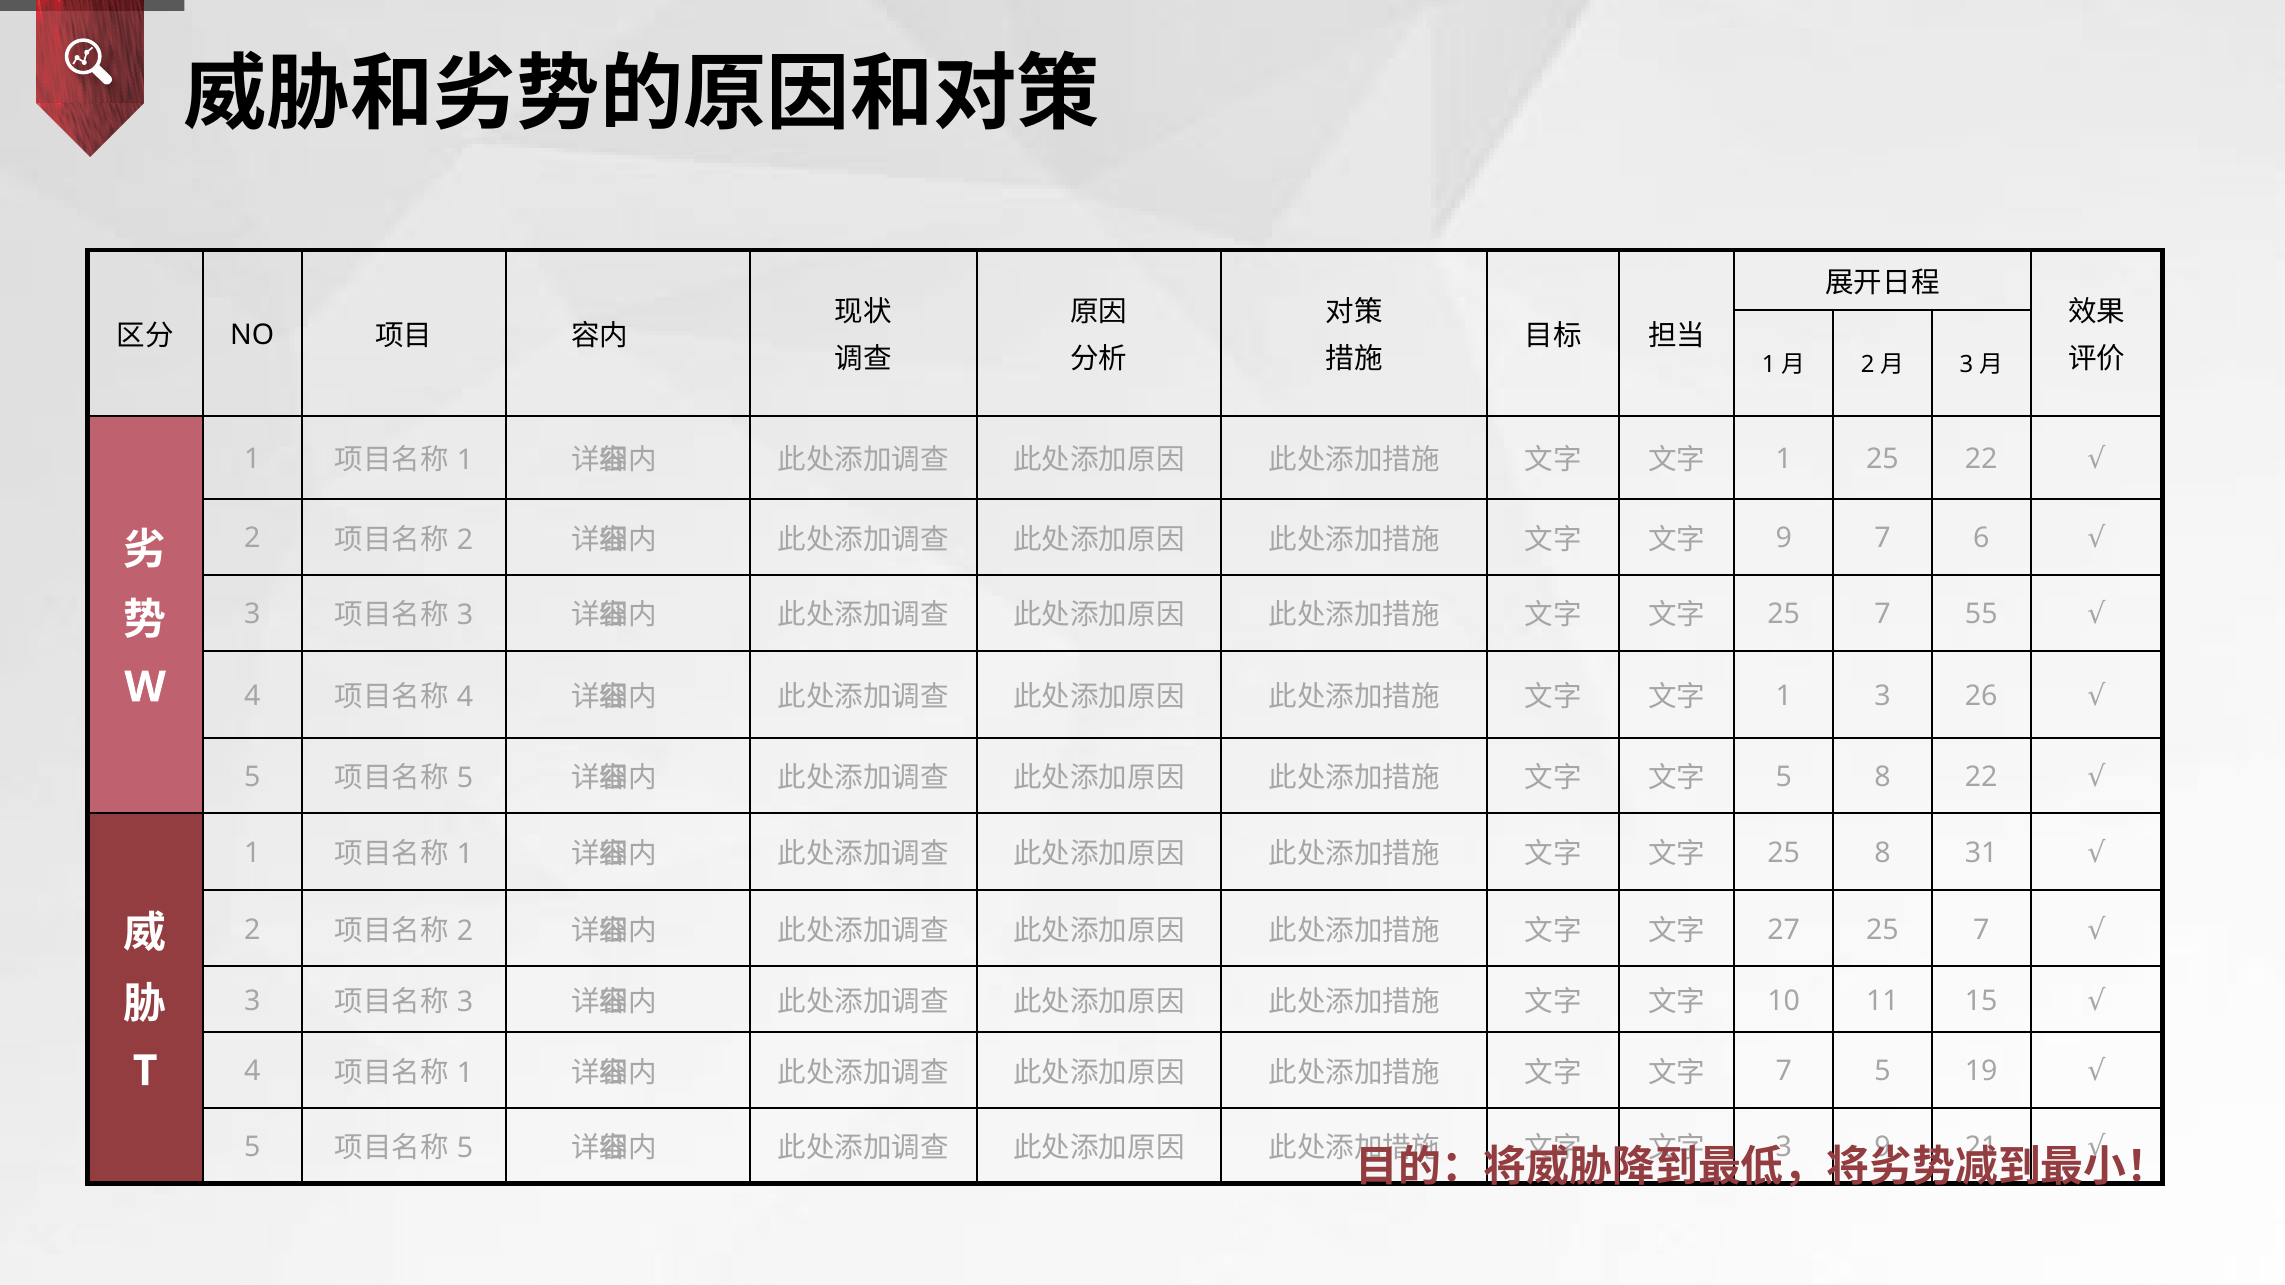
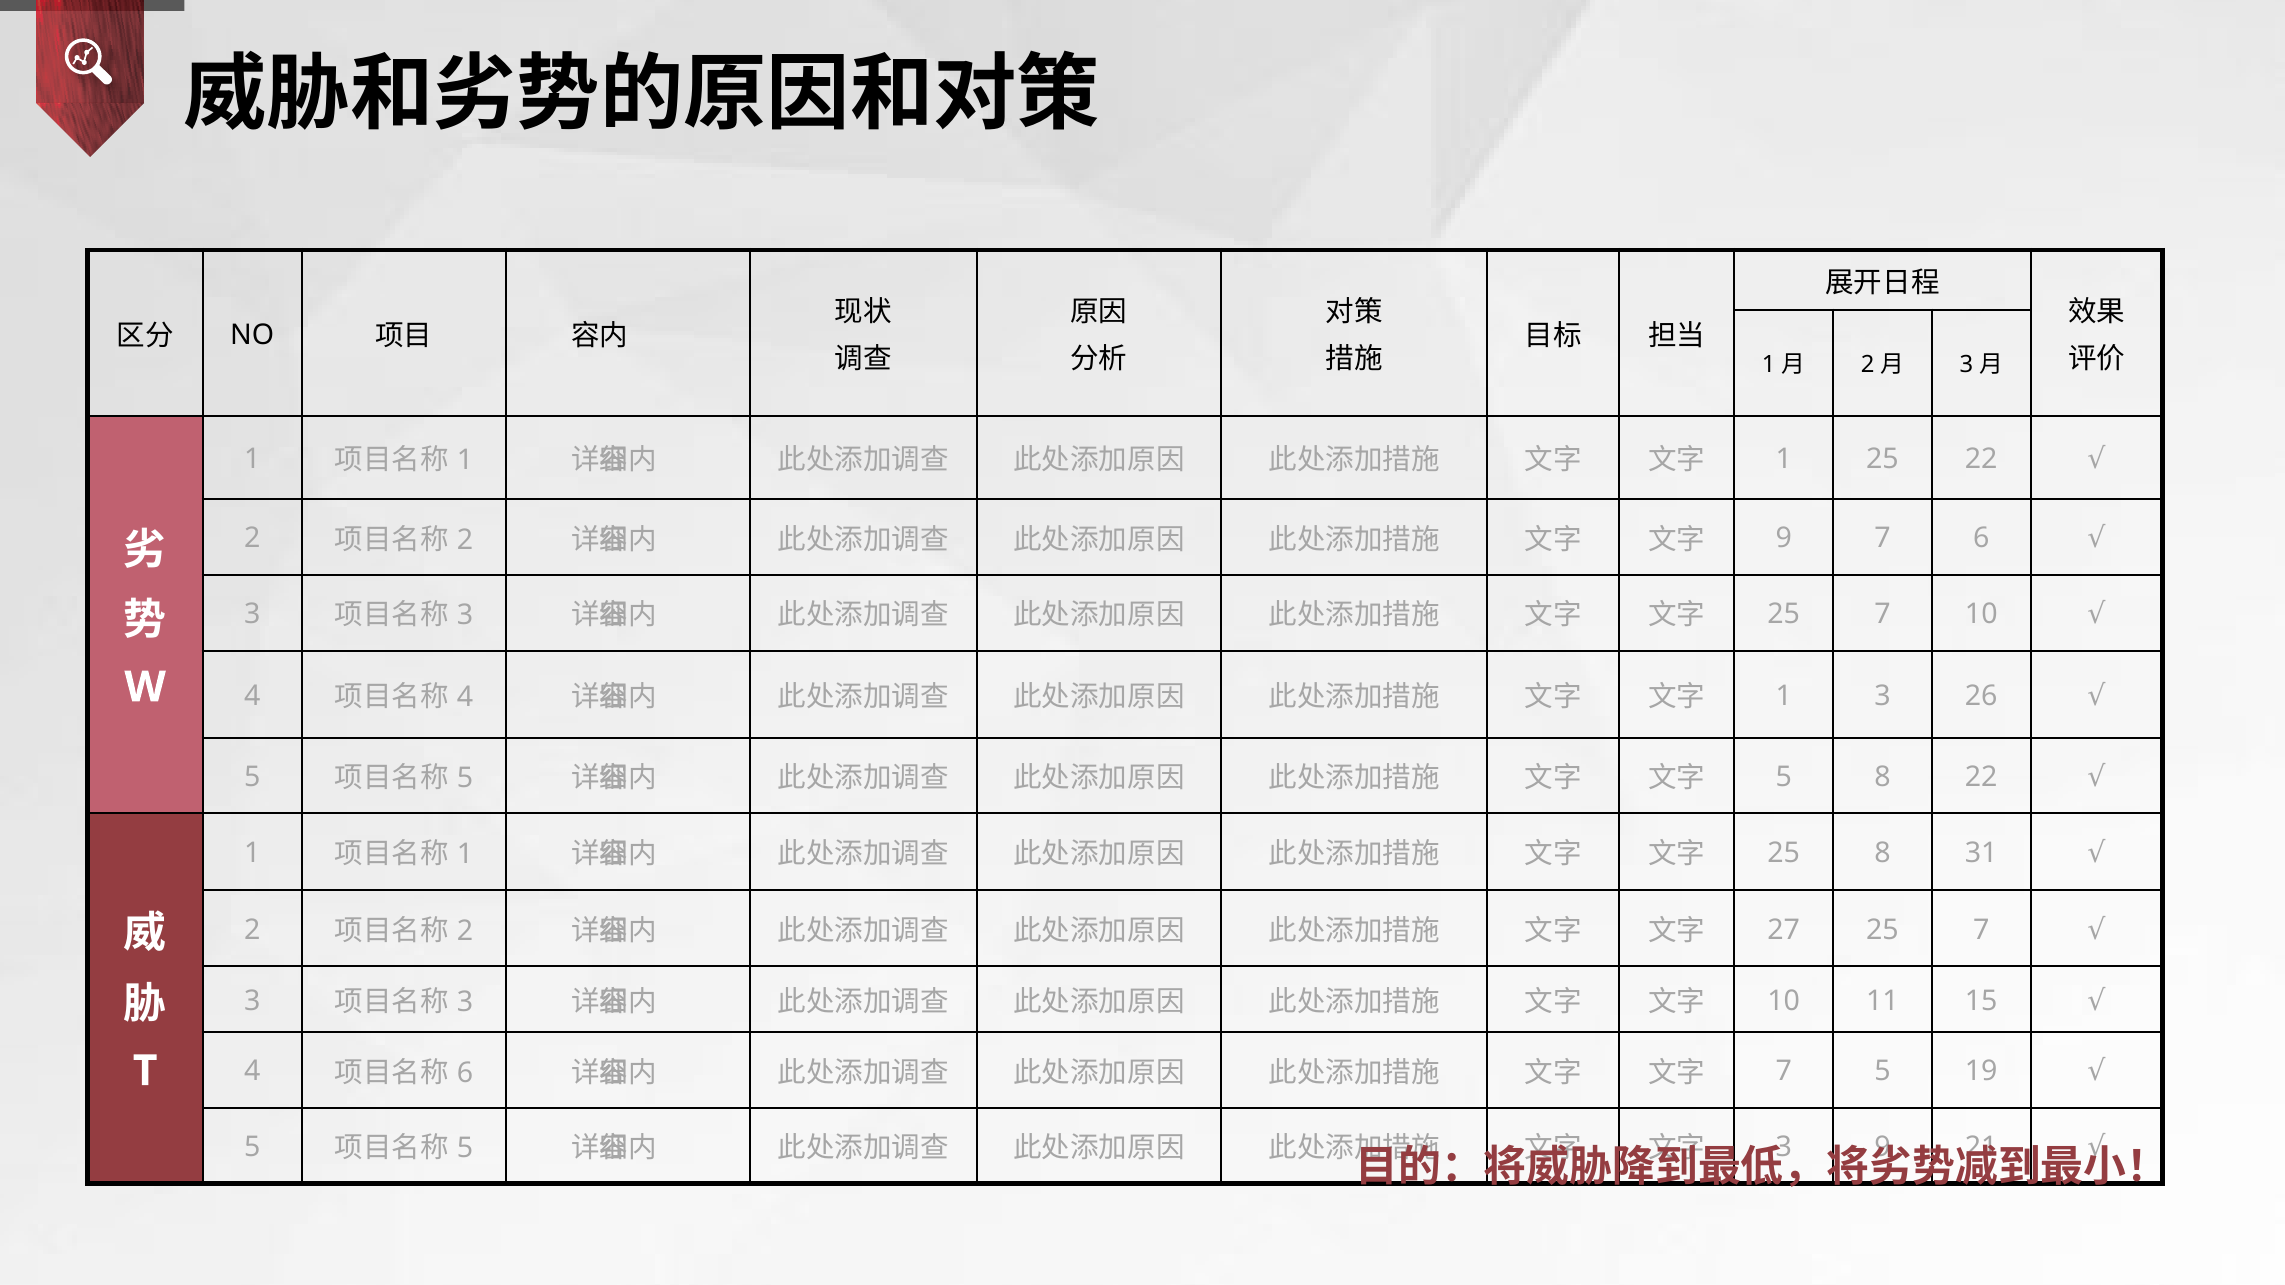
7 55: 55 -> 10
1 at (465, 1073): 1 -> 6
